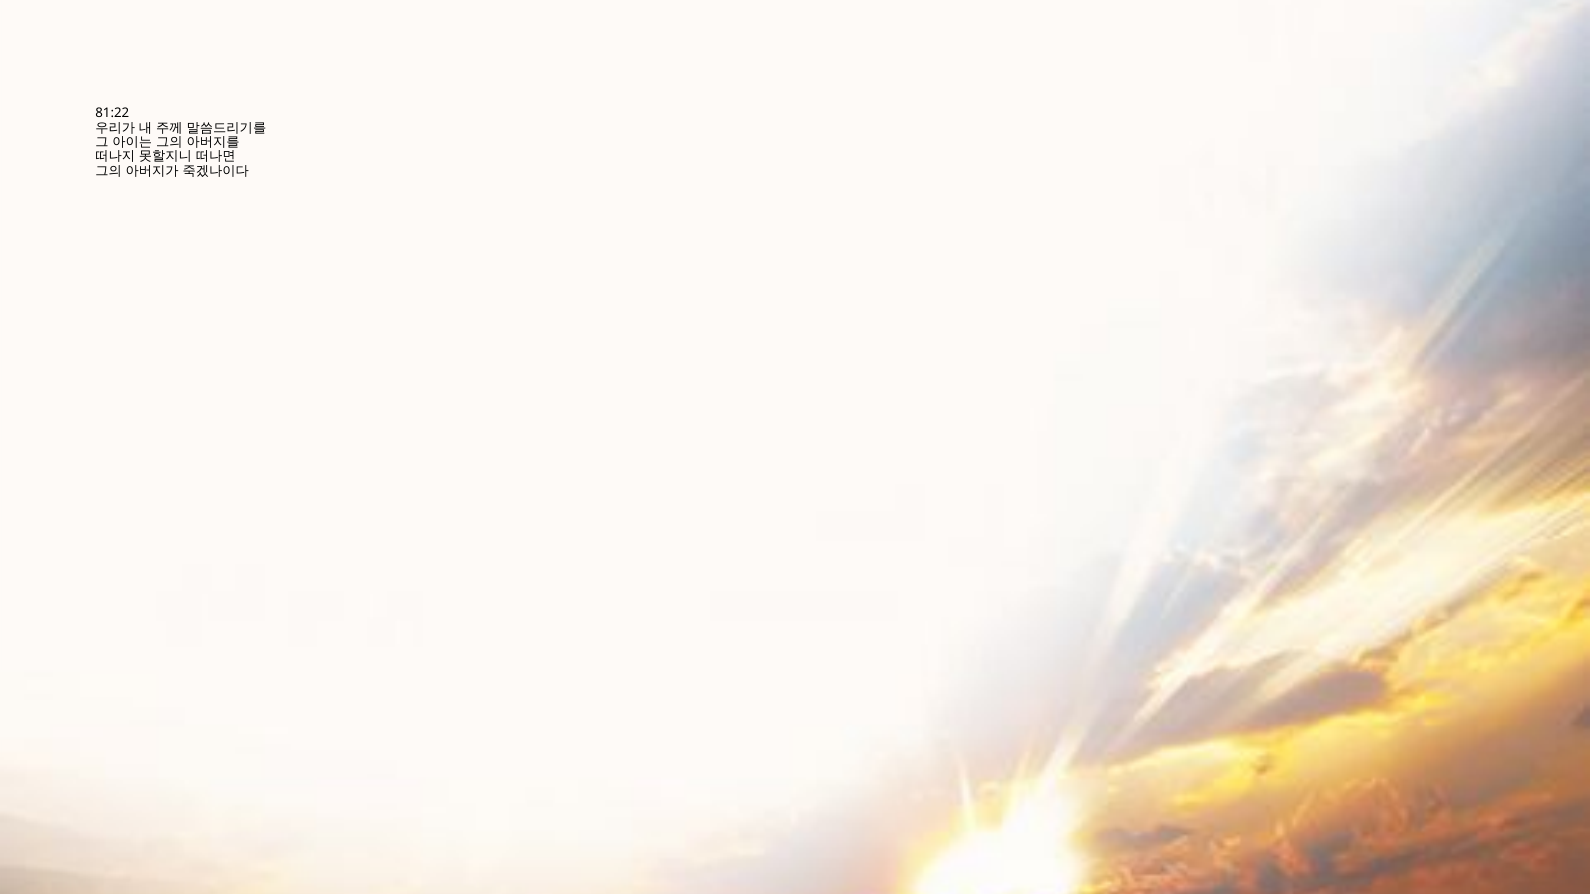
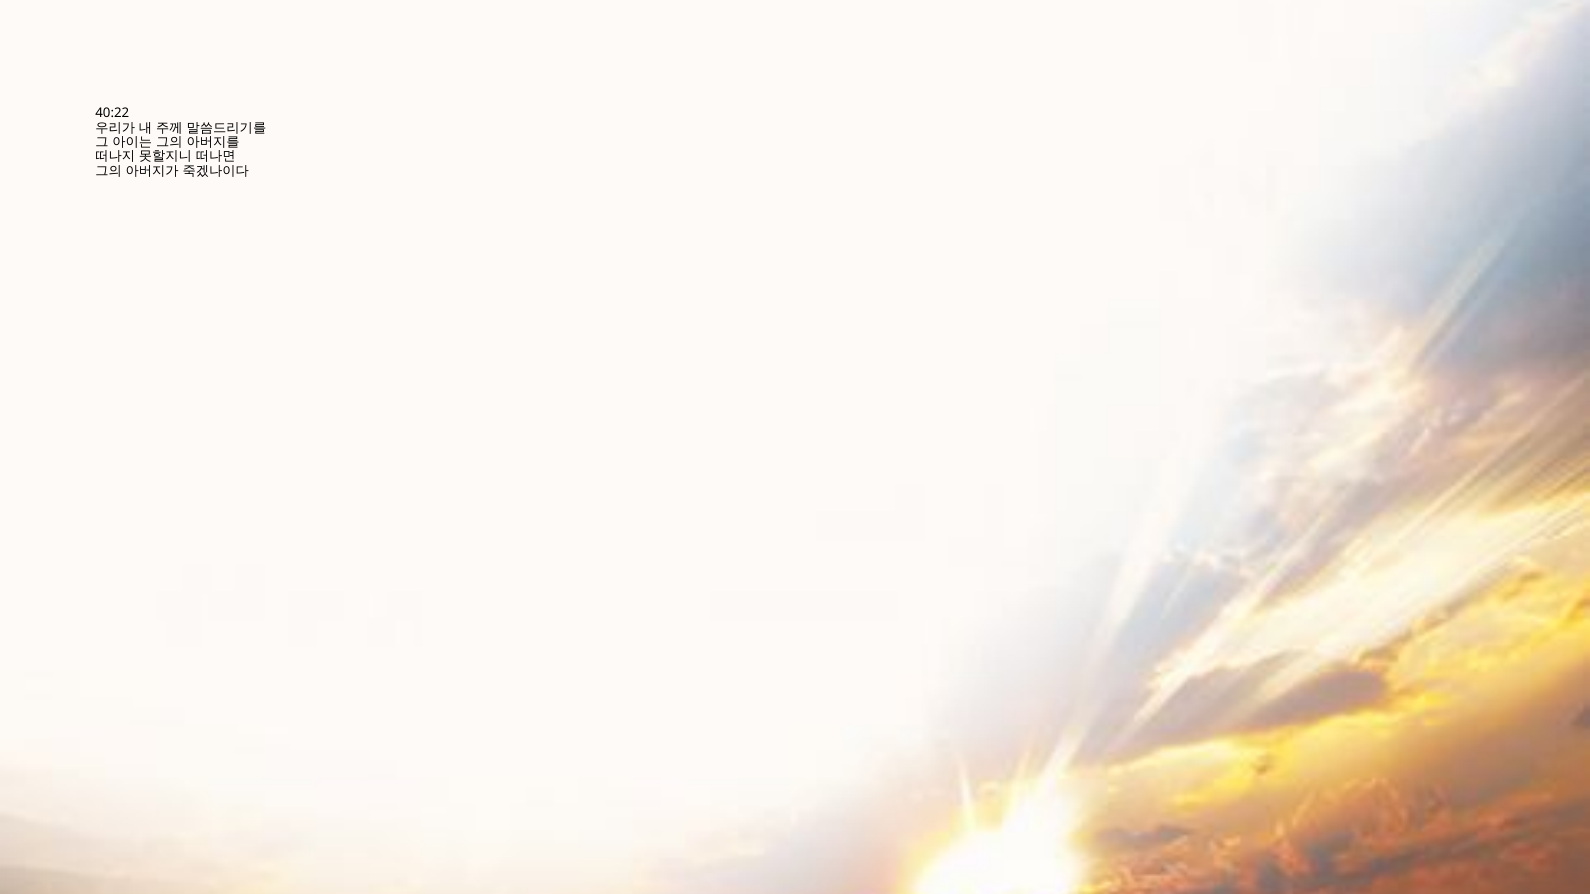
81:22: 81:22 -> 40:22
